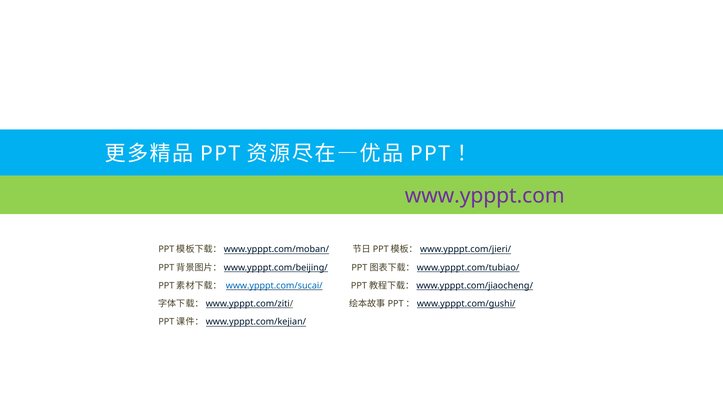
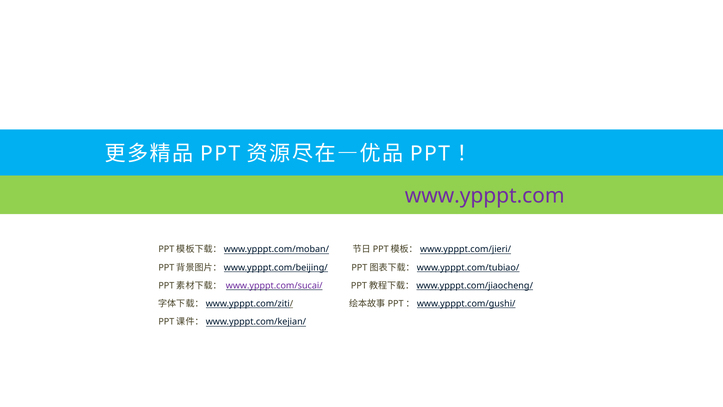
www.ypppt.com/sucai/ colour: blue -> purple
